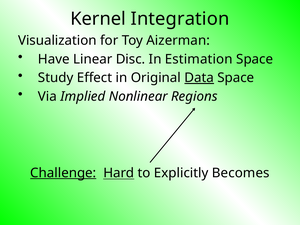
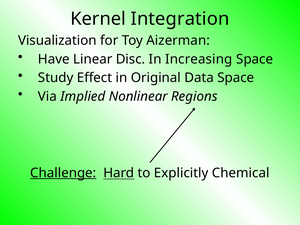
Estimation: Estimation -> Increasing
Data underline: present -> none
Becomes: Becomes -> Chemical
